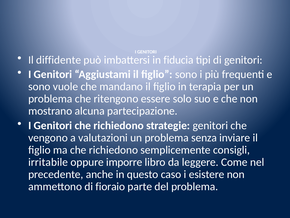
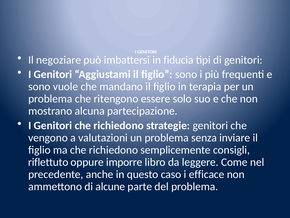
diffidente: diffidente -> negoziare
irritabile: irritabile -> riflettuto
esistere: esistere -> efficace
fioraio: fioraio -> alcune
